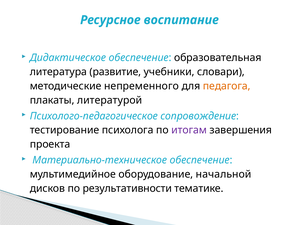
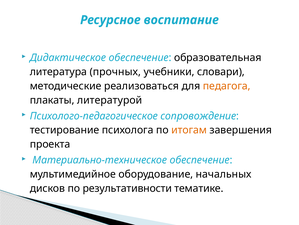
развитие: развитие -> прочных
непременного: непременного -> реализоваться
итогам colour: purple -> orange
начальной: начальной -> начальных
